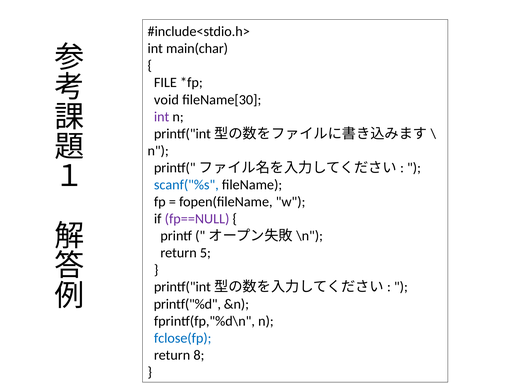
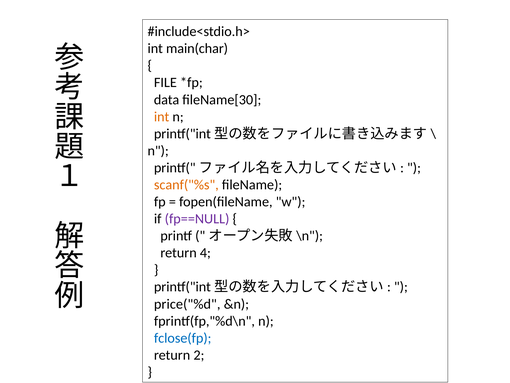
void: void -> data
int at (162, 117) colour: purple -> orange
scanf("%s colour: blue -> orange
5: 5 -> 4
printf("%d: printf("%d -> price("%d
8: 8 -> 2
